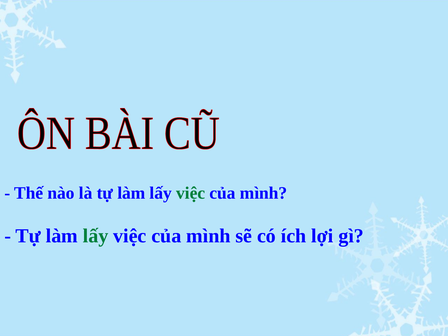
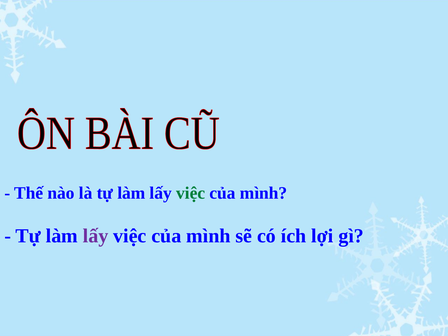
lấy at (96, 236) colour: green -> purple
